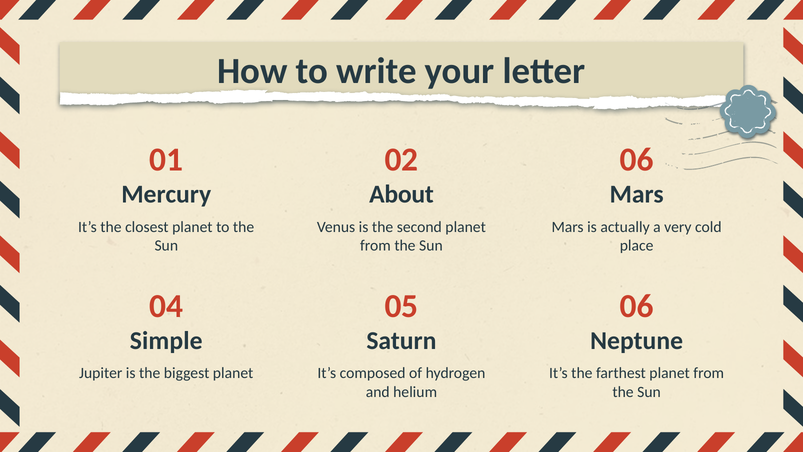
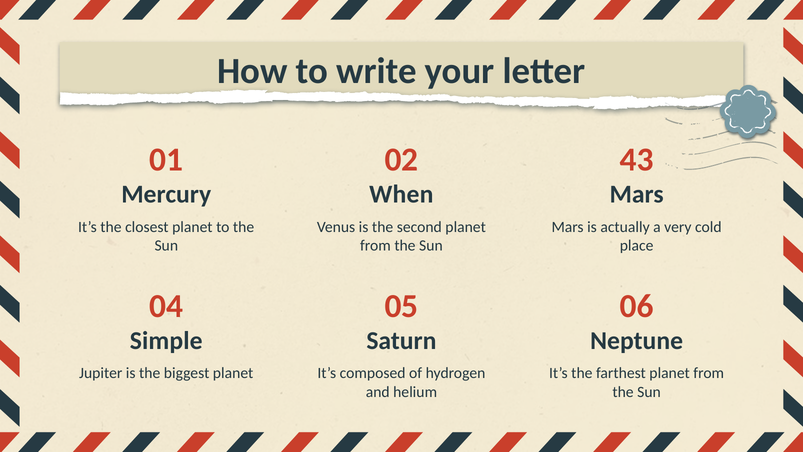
02 06: 06 -> 43
About: About -> When
